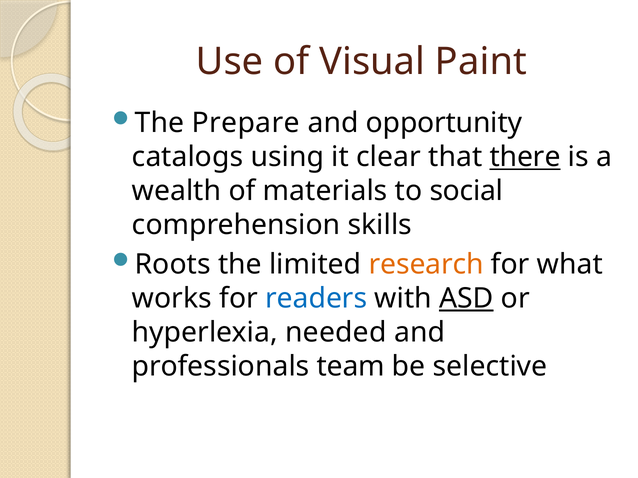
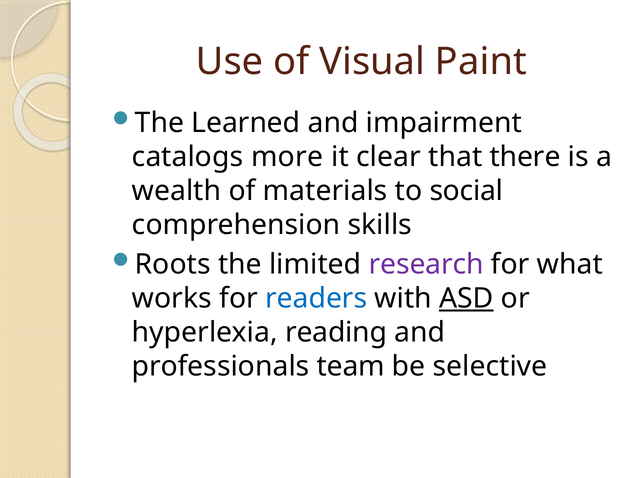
Prepare: Prepare -> Learned
opportunity: opportunity -> impairment
using: using -> more
there underline: present -> none
research colour: orange -> purple
needed: needed -> reading
